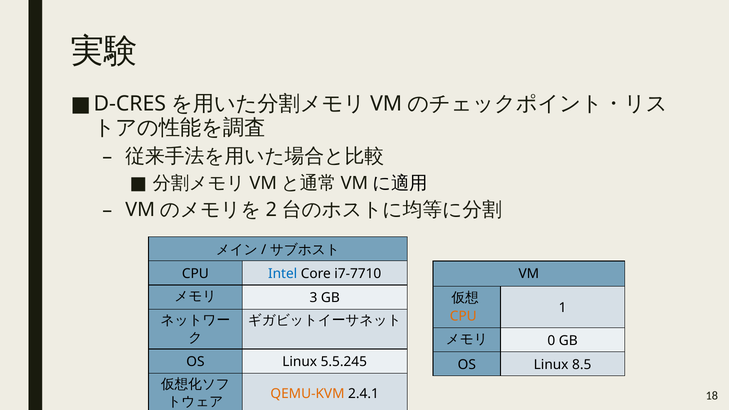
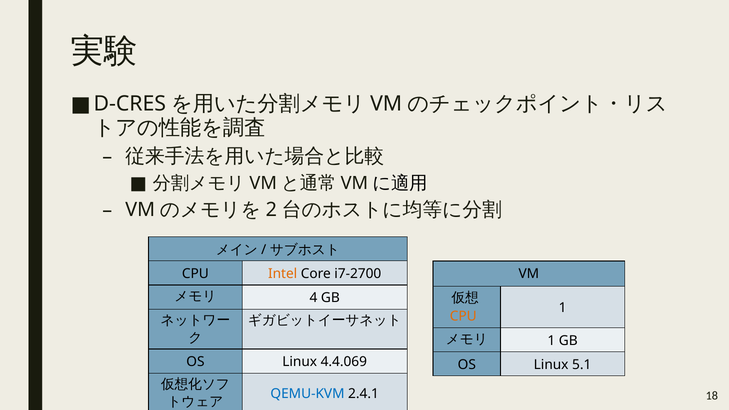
Intel colour: blue -> orange
i7-7710: i7-7710 -> i7-2700
3: 3 -> 4
0 at (551, 341): 0 -> 1
5.5.245: 5.5.245 -> 4.4.069
8.5: 8.5 -> 5.1
QEMU-KVM colour: orange -> blue
